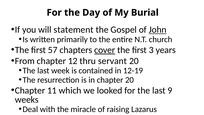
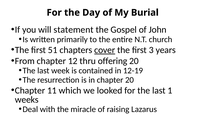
John underline: present -> none
57: 57 -> 51
servant: servant -> offering
9: 9 -> 1
